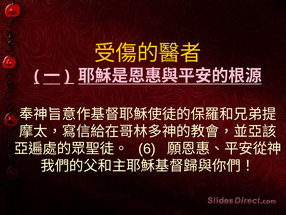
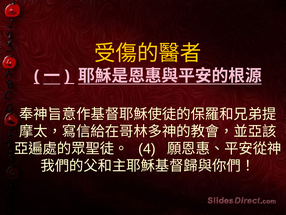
6: 6 -> 4
